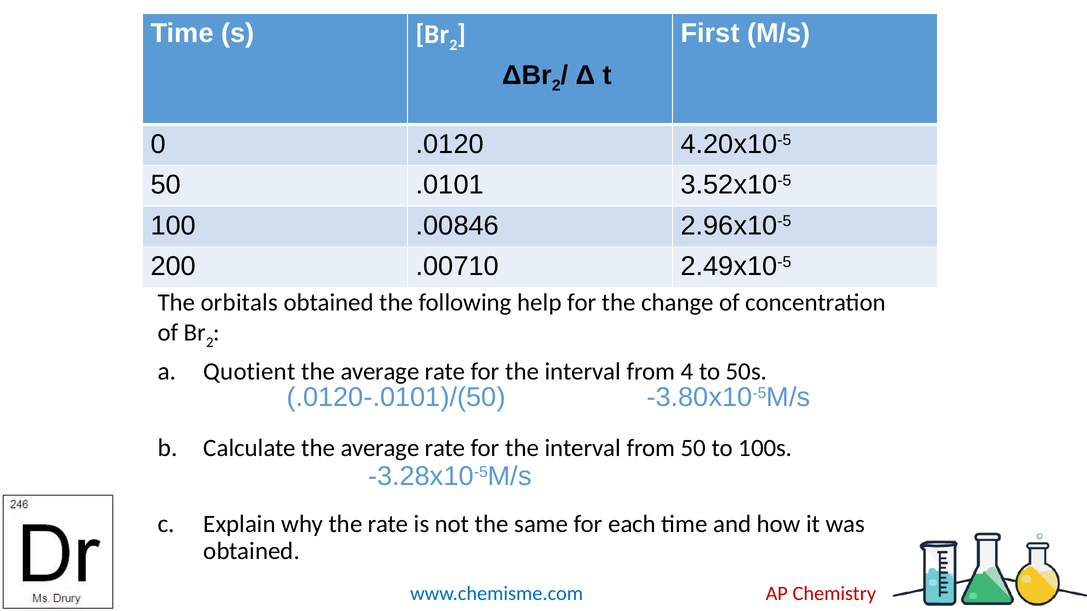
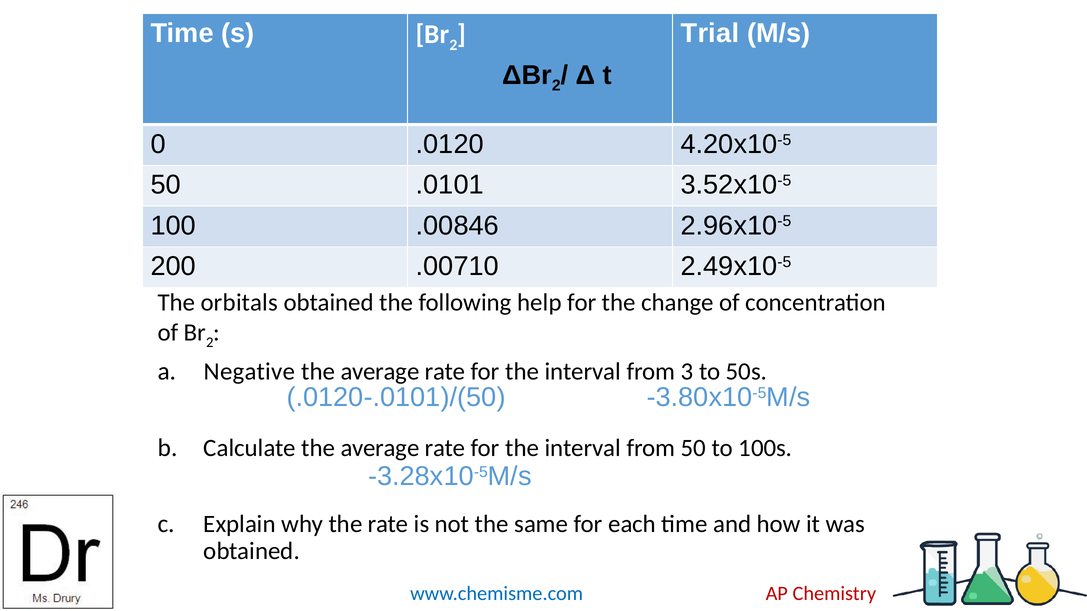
First: First -> Trial
Quotient: Quotient -> Negative
4: 4 -> 3
